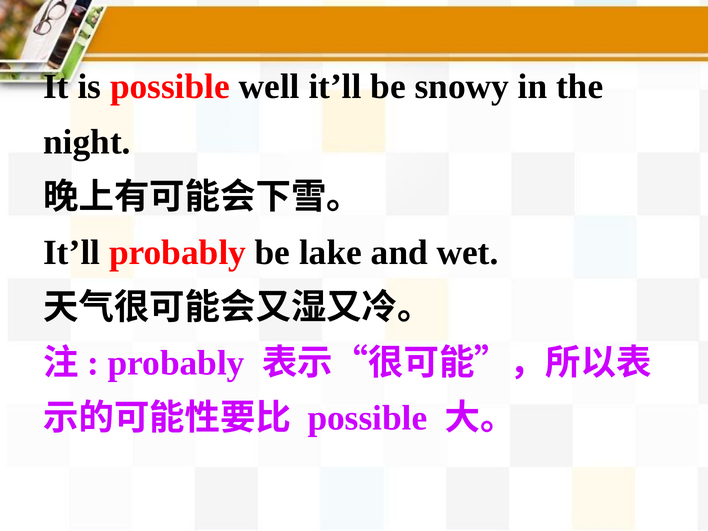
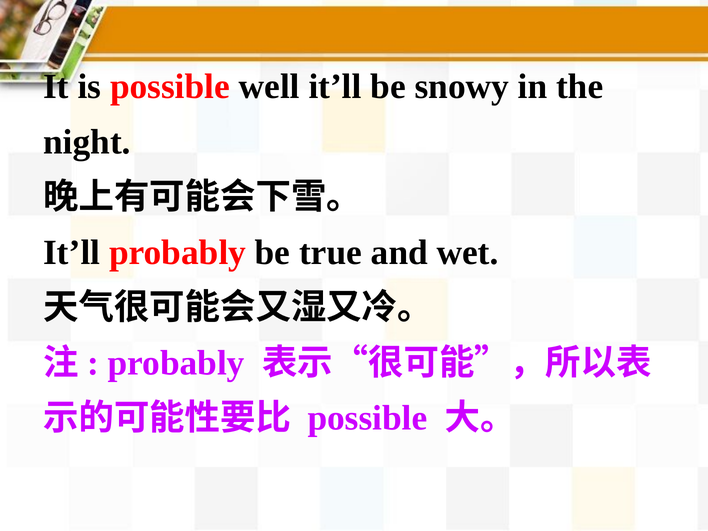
lake: lake -> true
